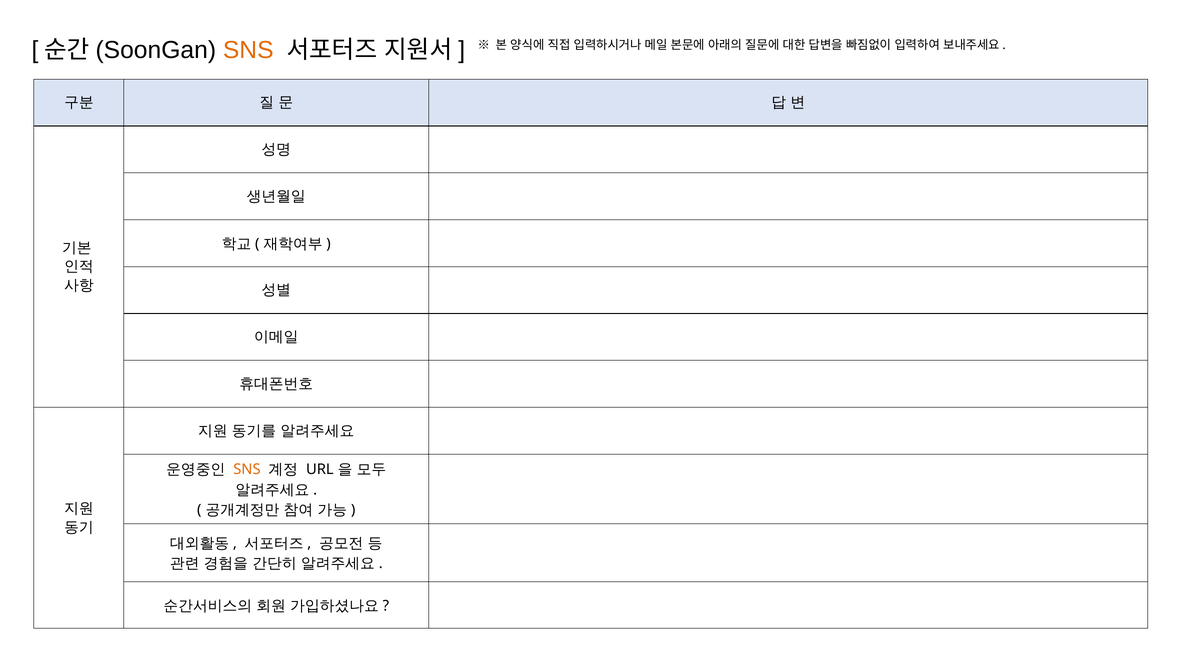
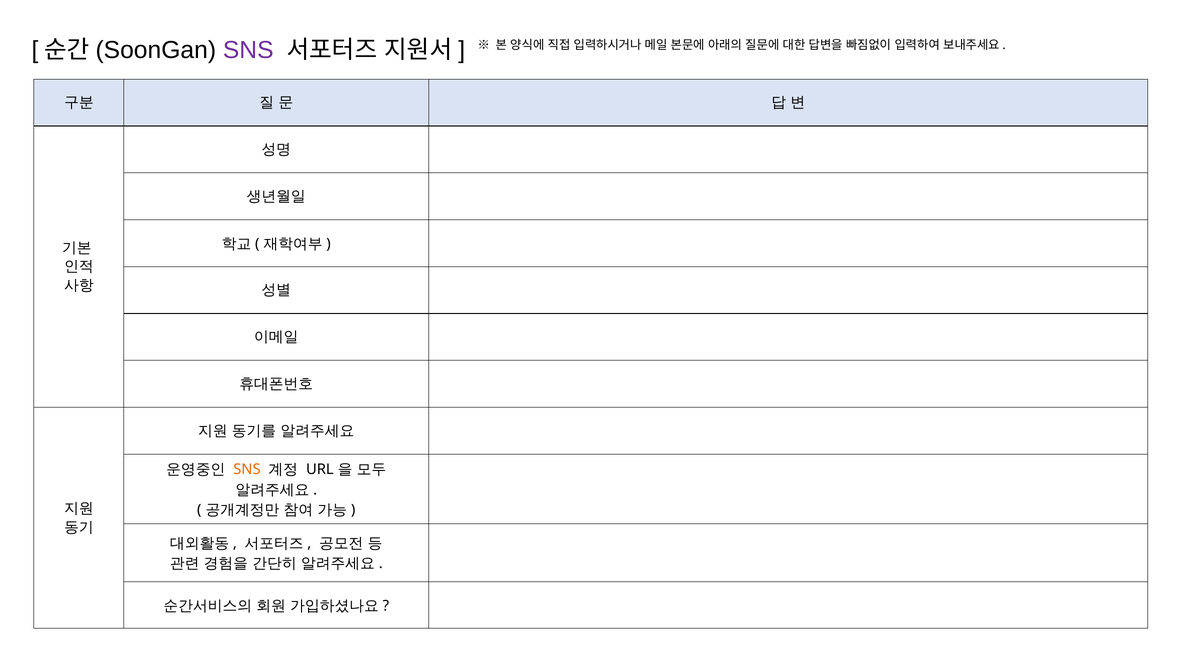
SNS at (248, 50) colour: orange -> purple
